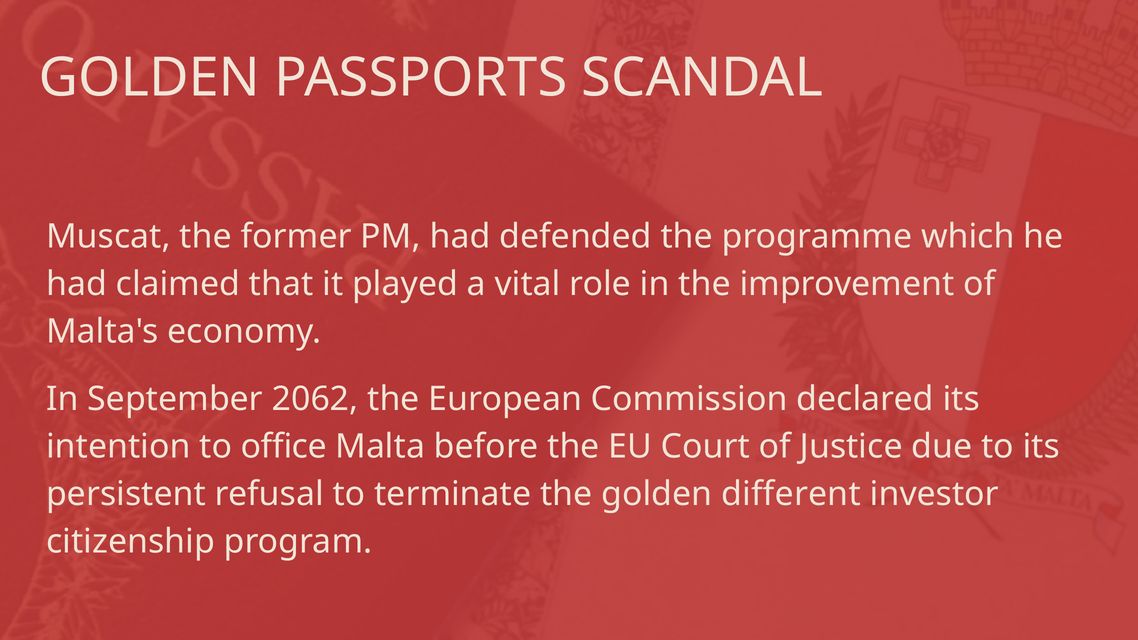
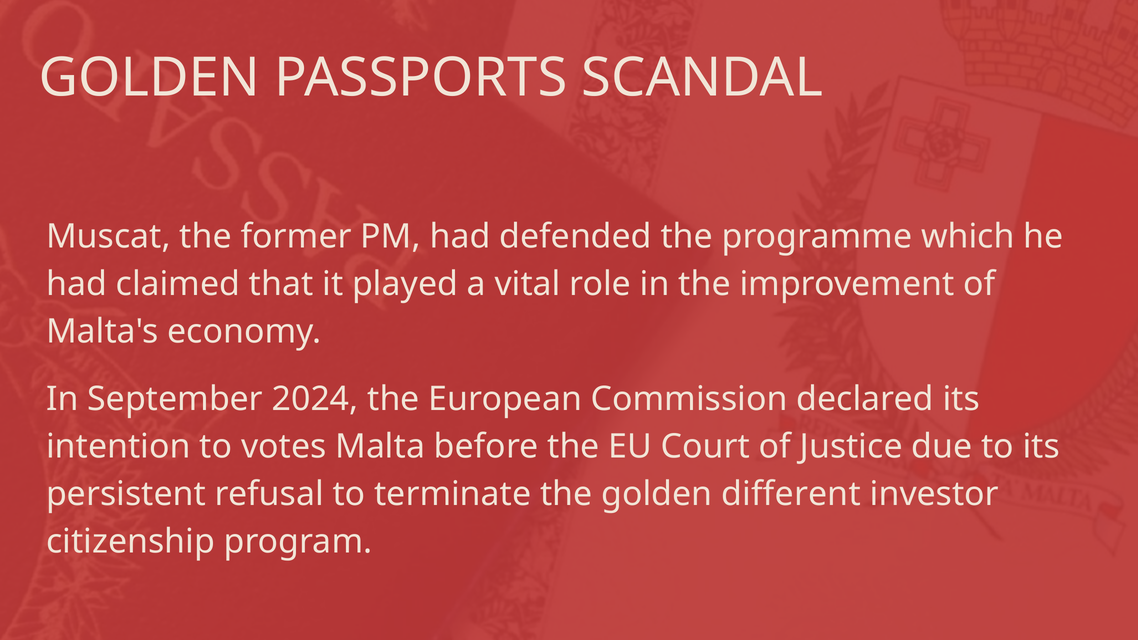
2062: 2062 -> 2024
office: office -> votes
